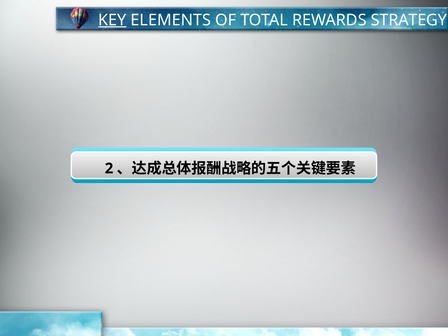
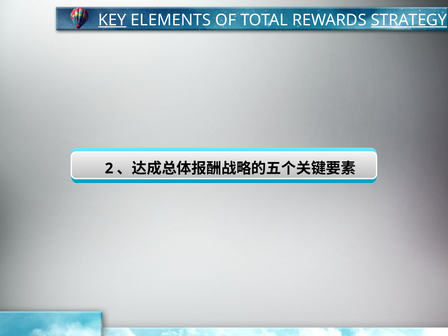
STRATEGY underline: none -> present
